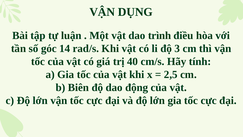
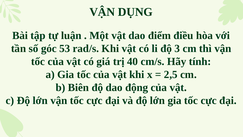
trình: trình -> điểm
14: 14 -> 53
